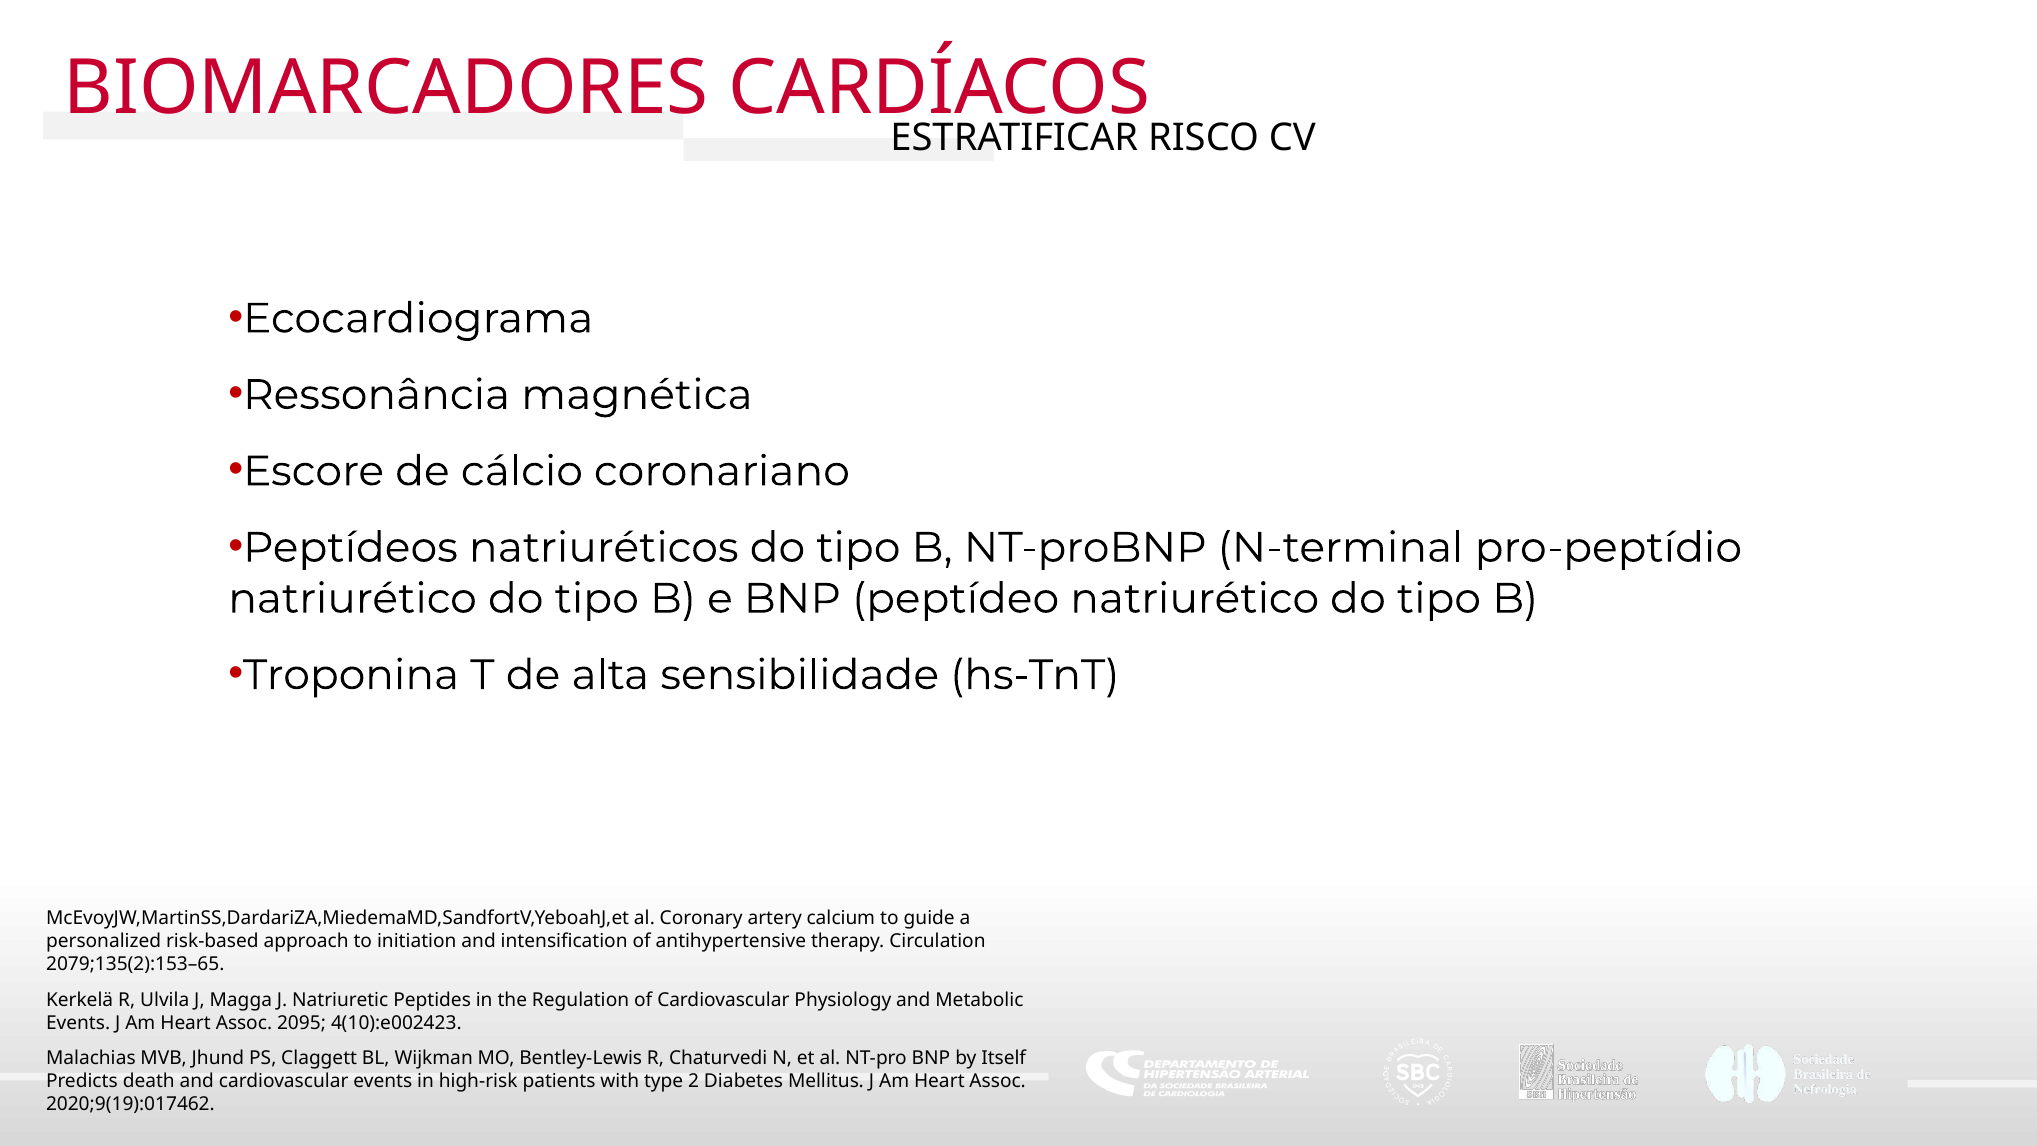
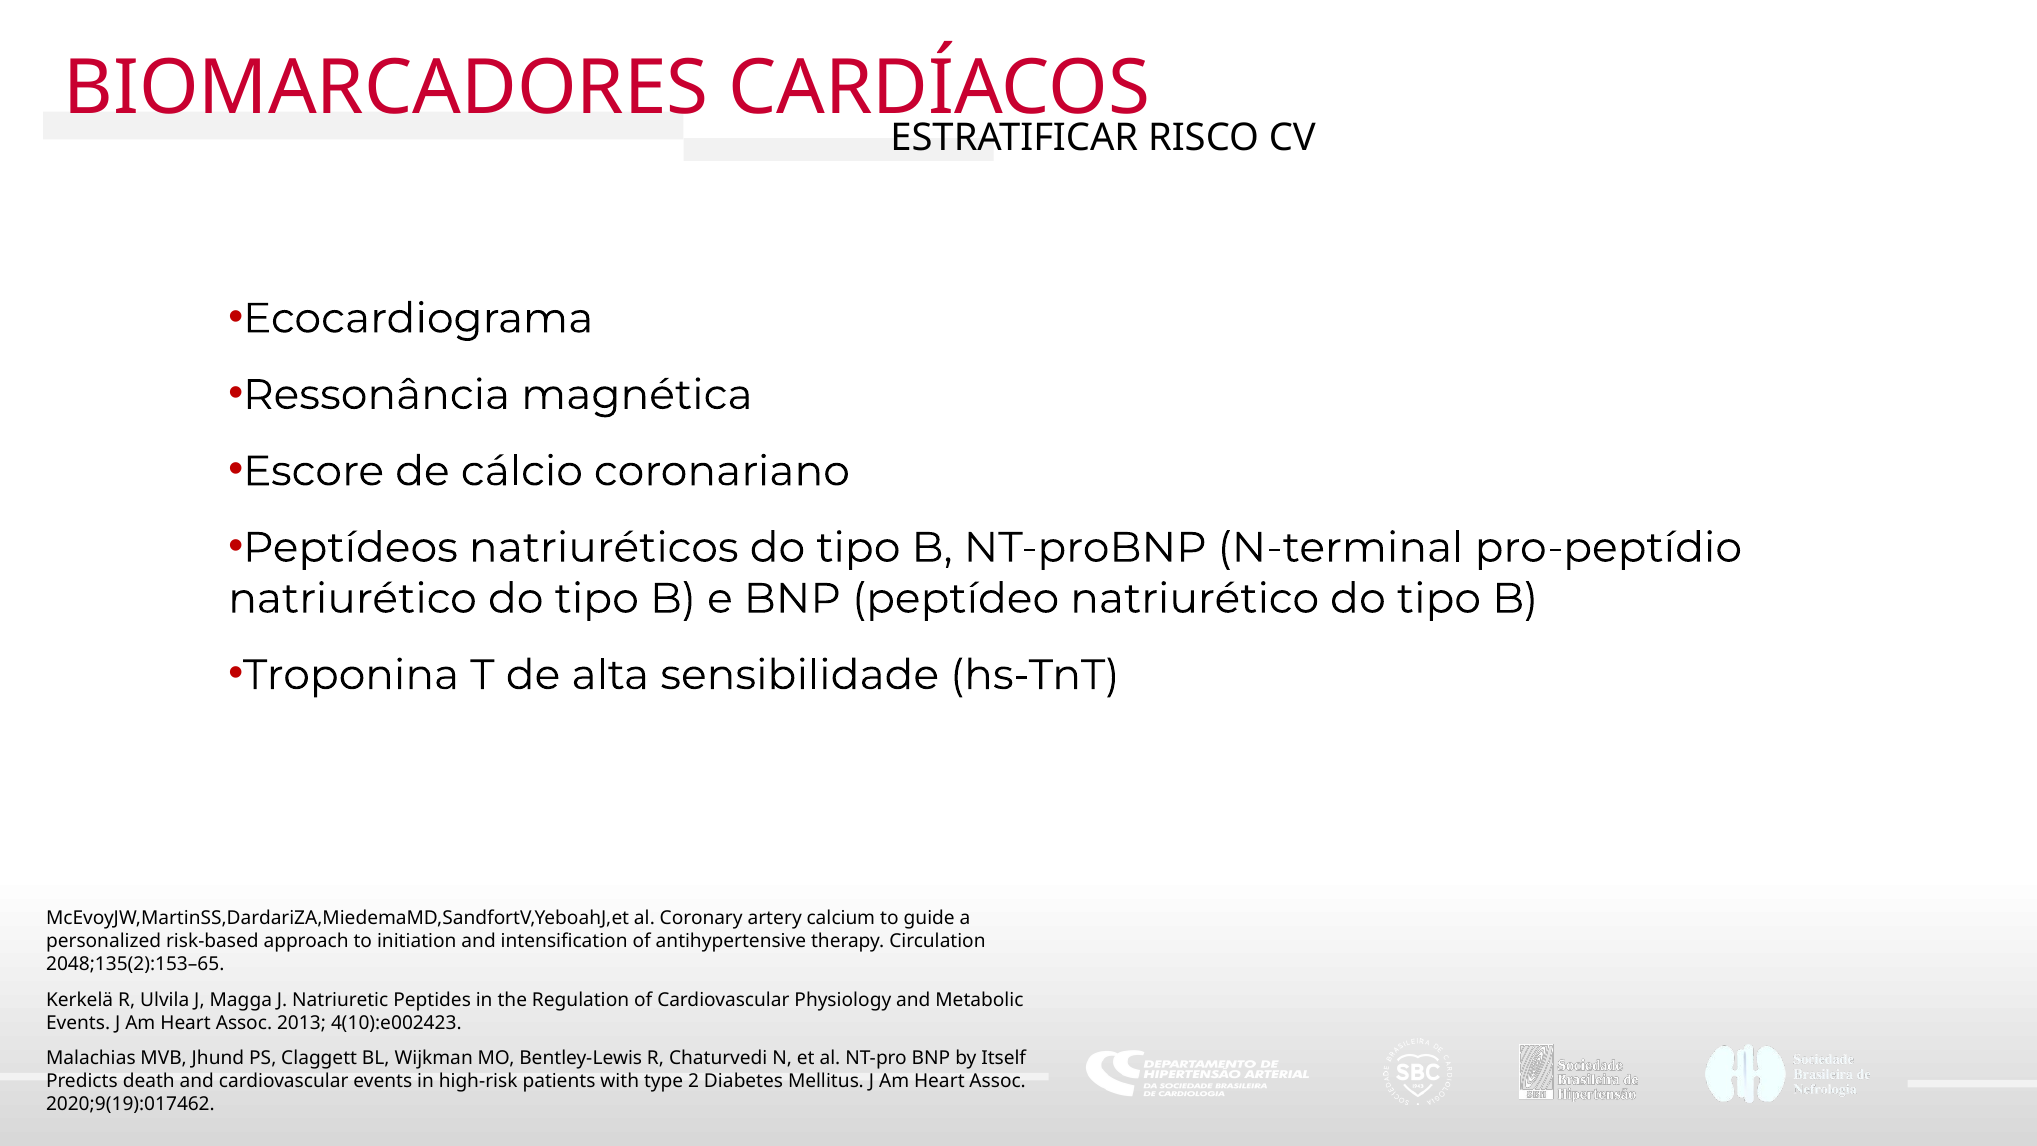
2079;135(2):153–65: 2079;135(2):153–65 -> 2048;135(2):153–65
2095: 2095 -> 2013
